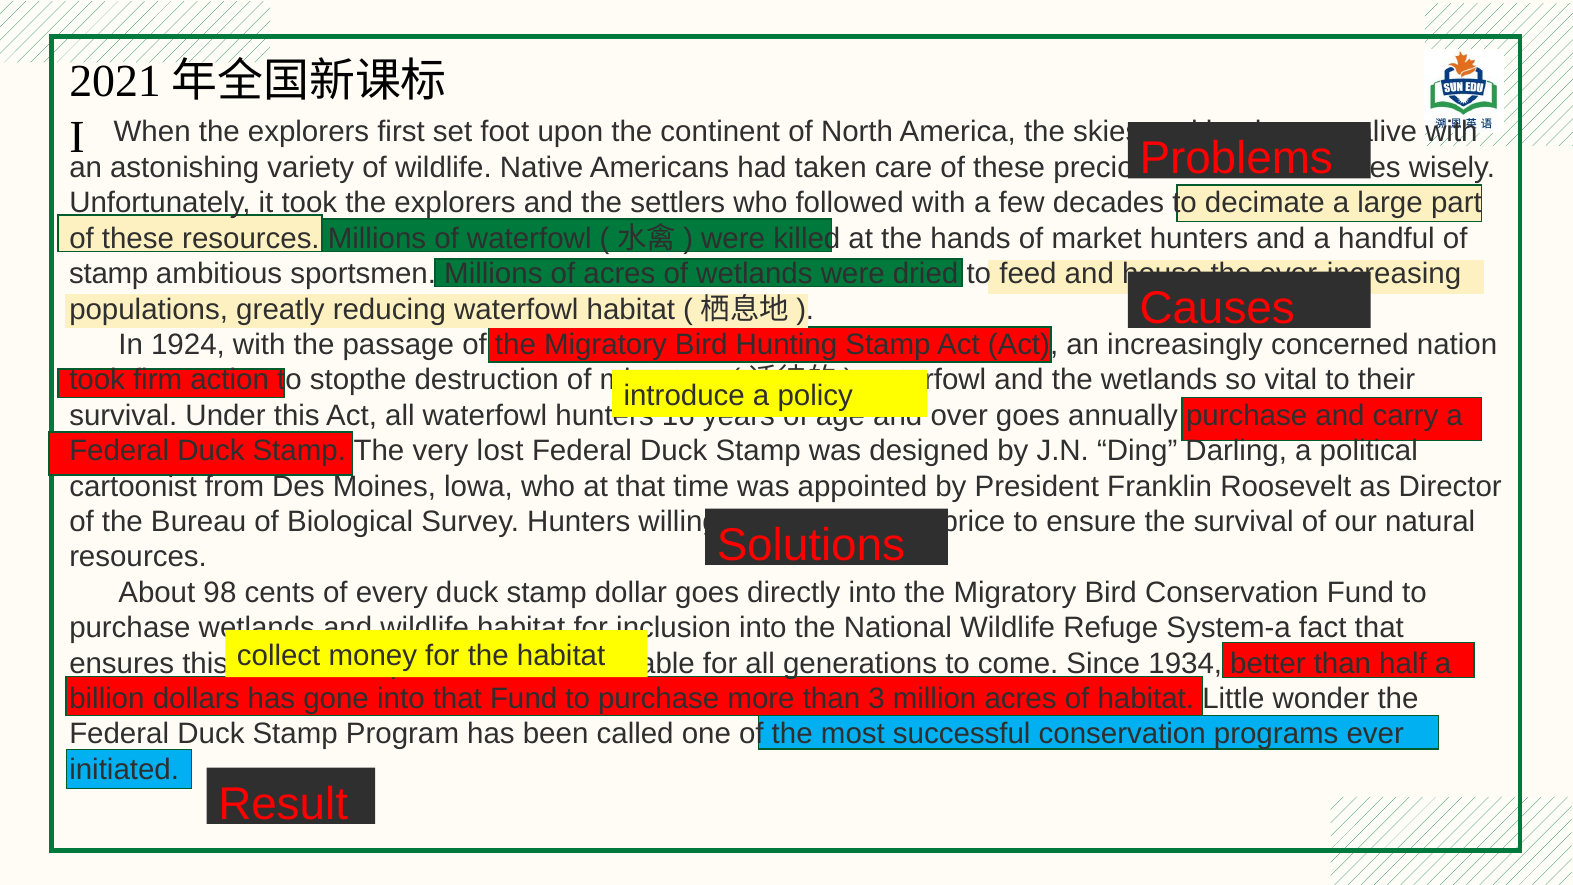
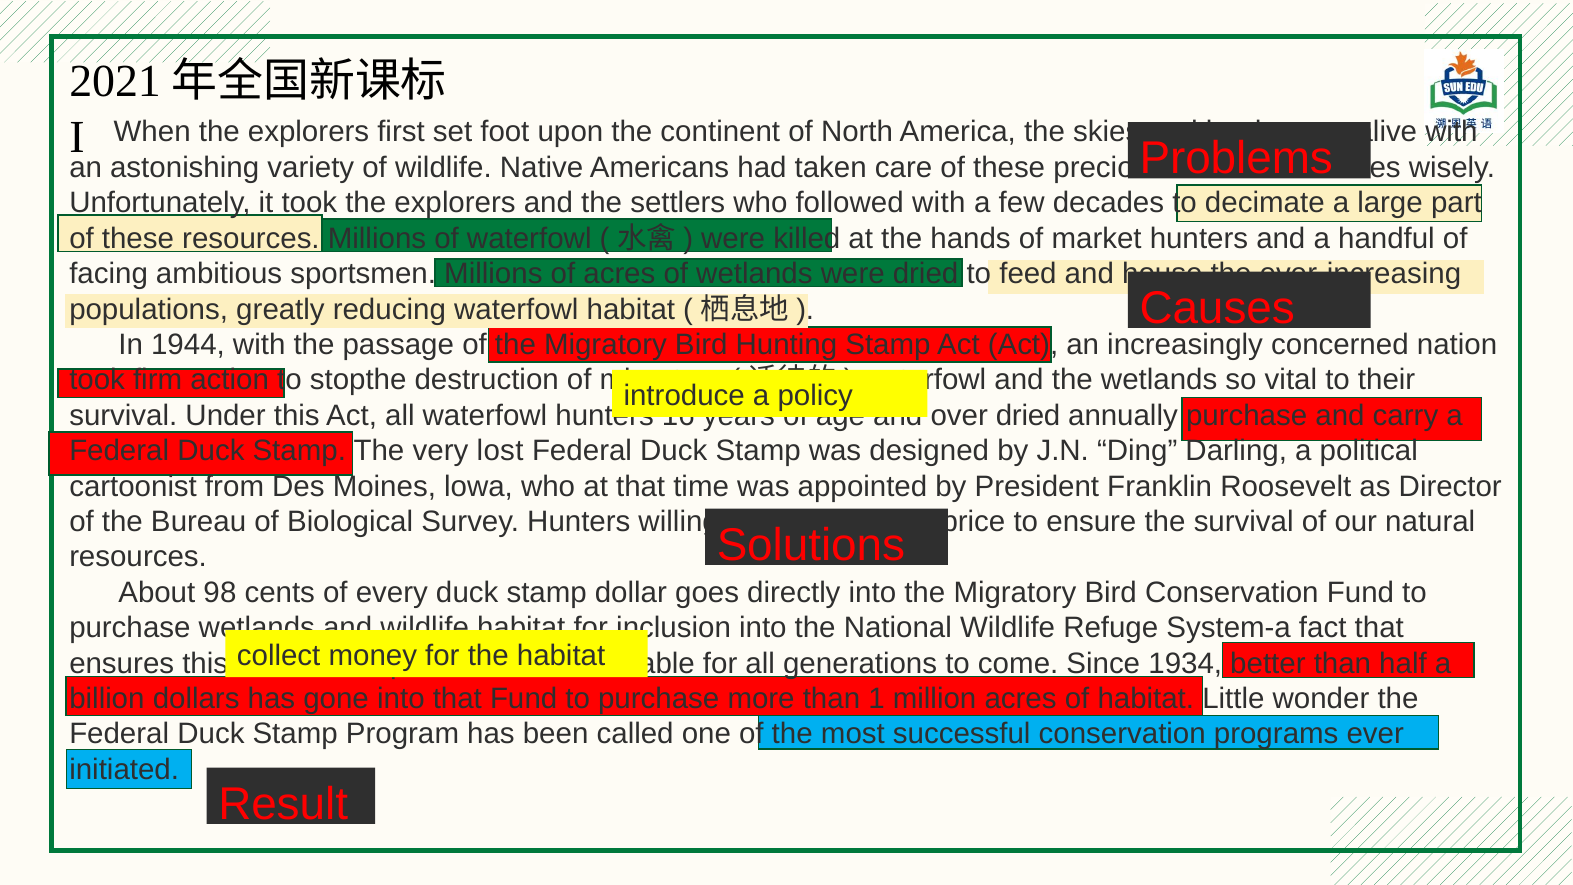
stamp at (109, 274): stamp -> facing
1924: 1924 -> 1944
over goes: goes -> dried
3: 3 -> 1
